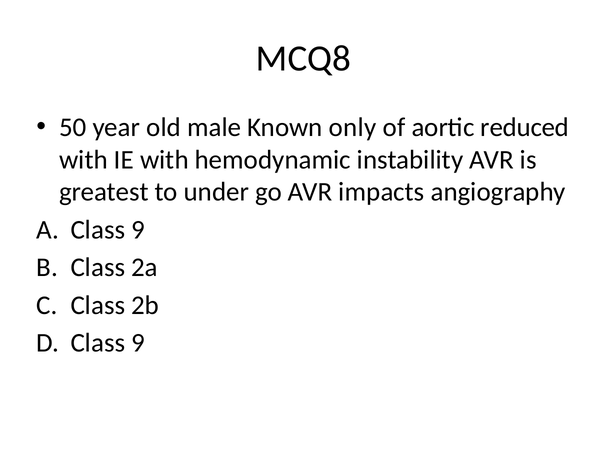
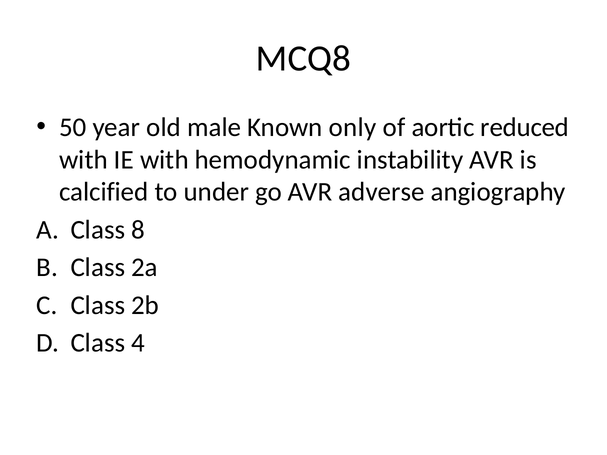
greatest: greatest -> calcified
impacts: impacts -> adverse
9 at (138, 230): 9 -> 8
9 at (138, 343): 9 -> 4
